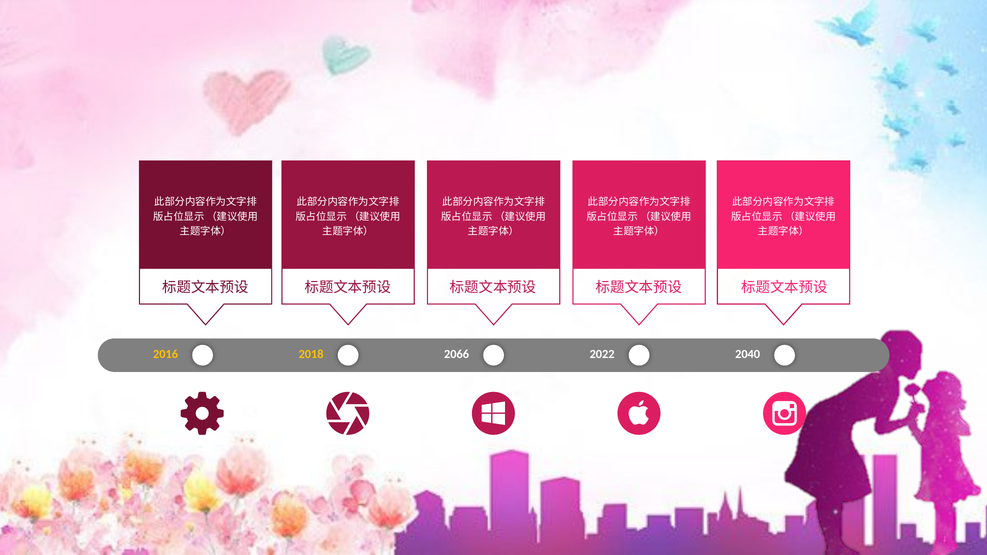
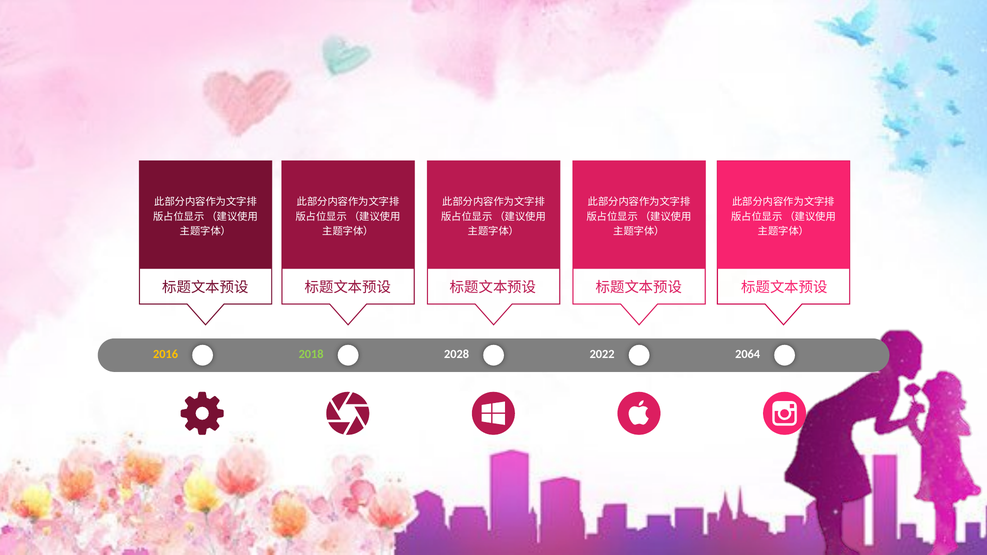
2018 colour: yellow -> light green
2066: 2066 -> 2028
2040: 2040 -> 2064
